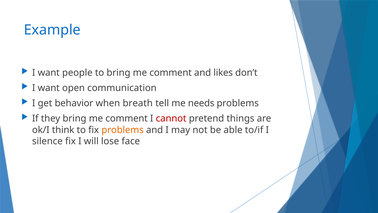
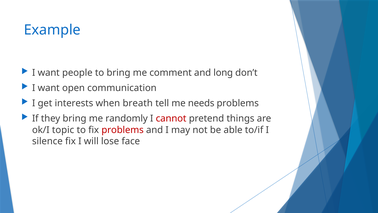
likes: likes -> long
behavior: behavior -> interests
they bring me comment: comment -> randomly
think: think -> topic
problems at (123, 130) colour: orange -> red
